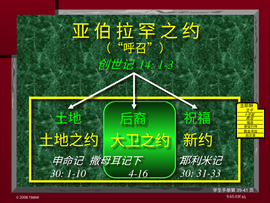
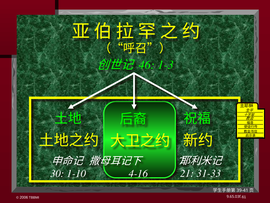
14: 14 -> 46
30 at (187, 173): 30 -> 21
